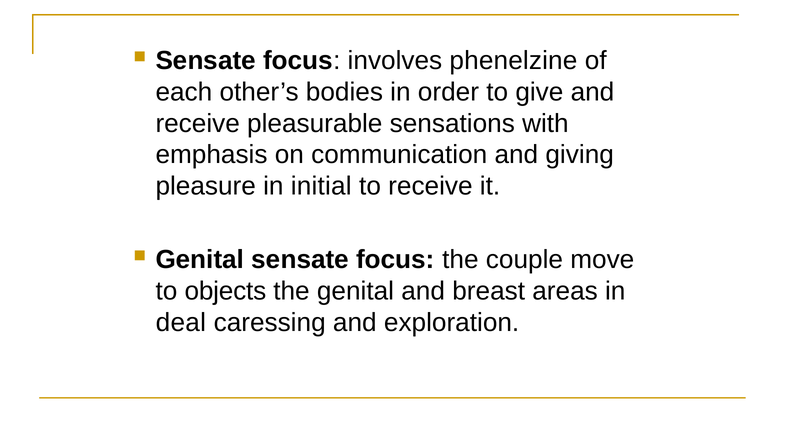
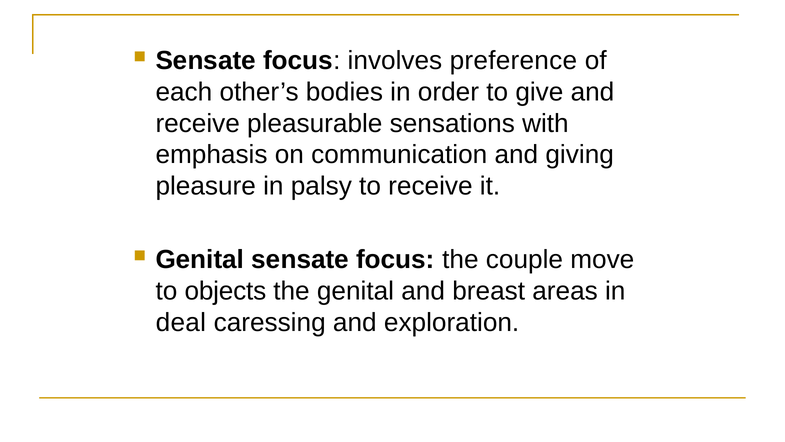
phenelzine: phenelzine -> preference
initial: initial -> palsy
